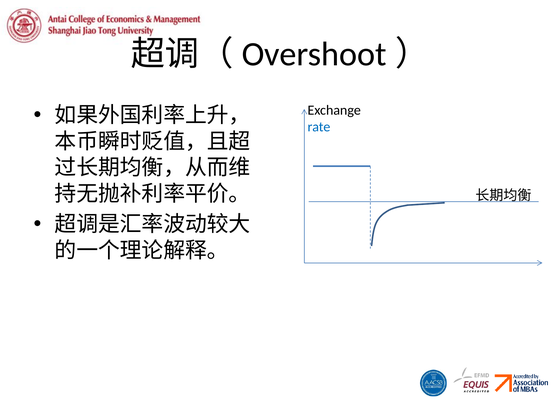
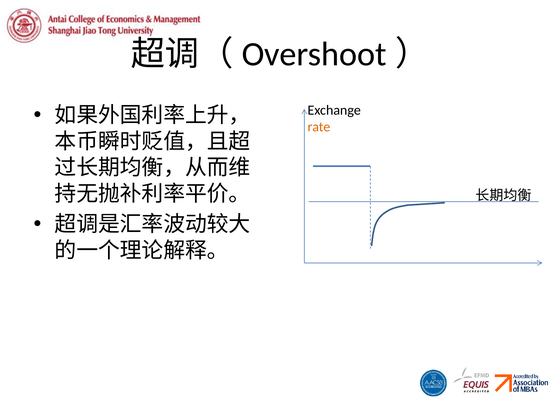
rate colour: blue -> orange
